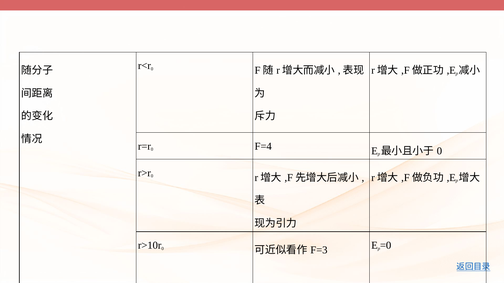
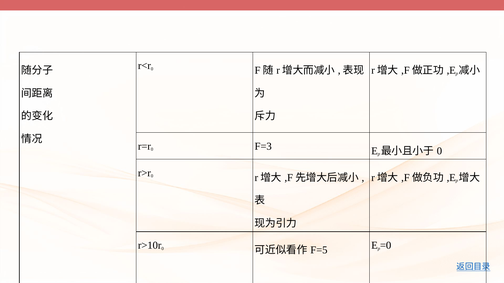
F=4: F=4 -> F=3
F=3: F=3 -> F=5
